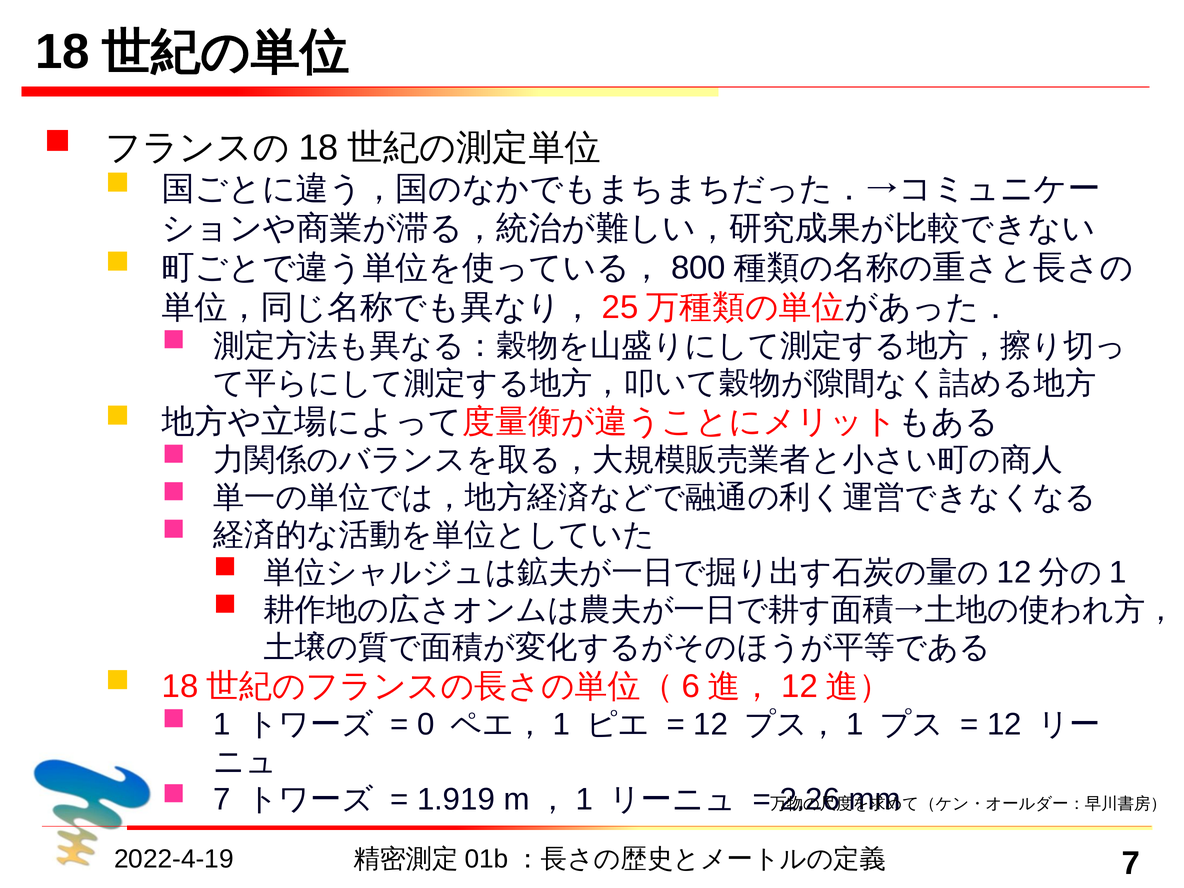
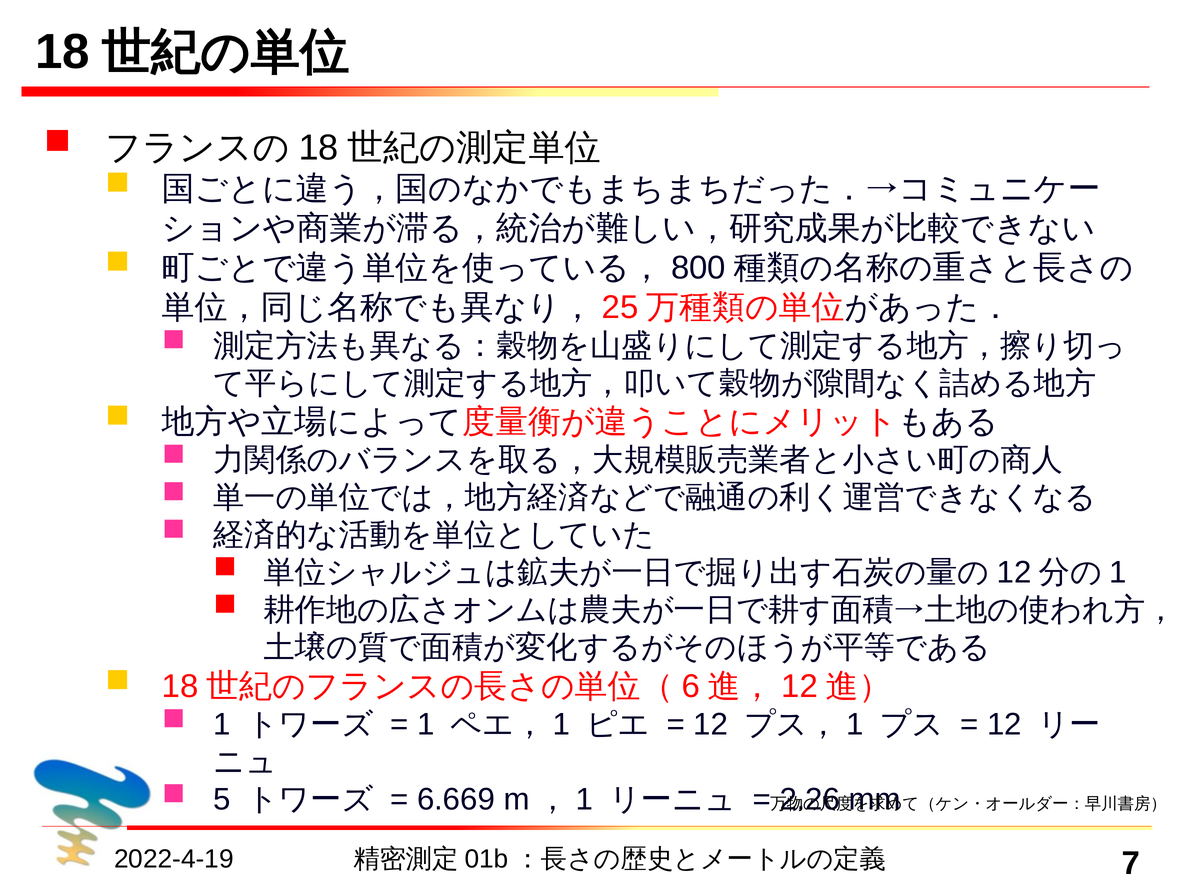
0 at (426, 725): 0 -> 1
7 at (222, 799): 7 -> 5
1.919: 1.919 -> 6.669
